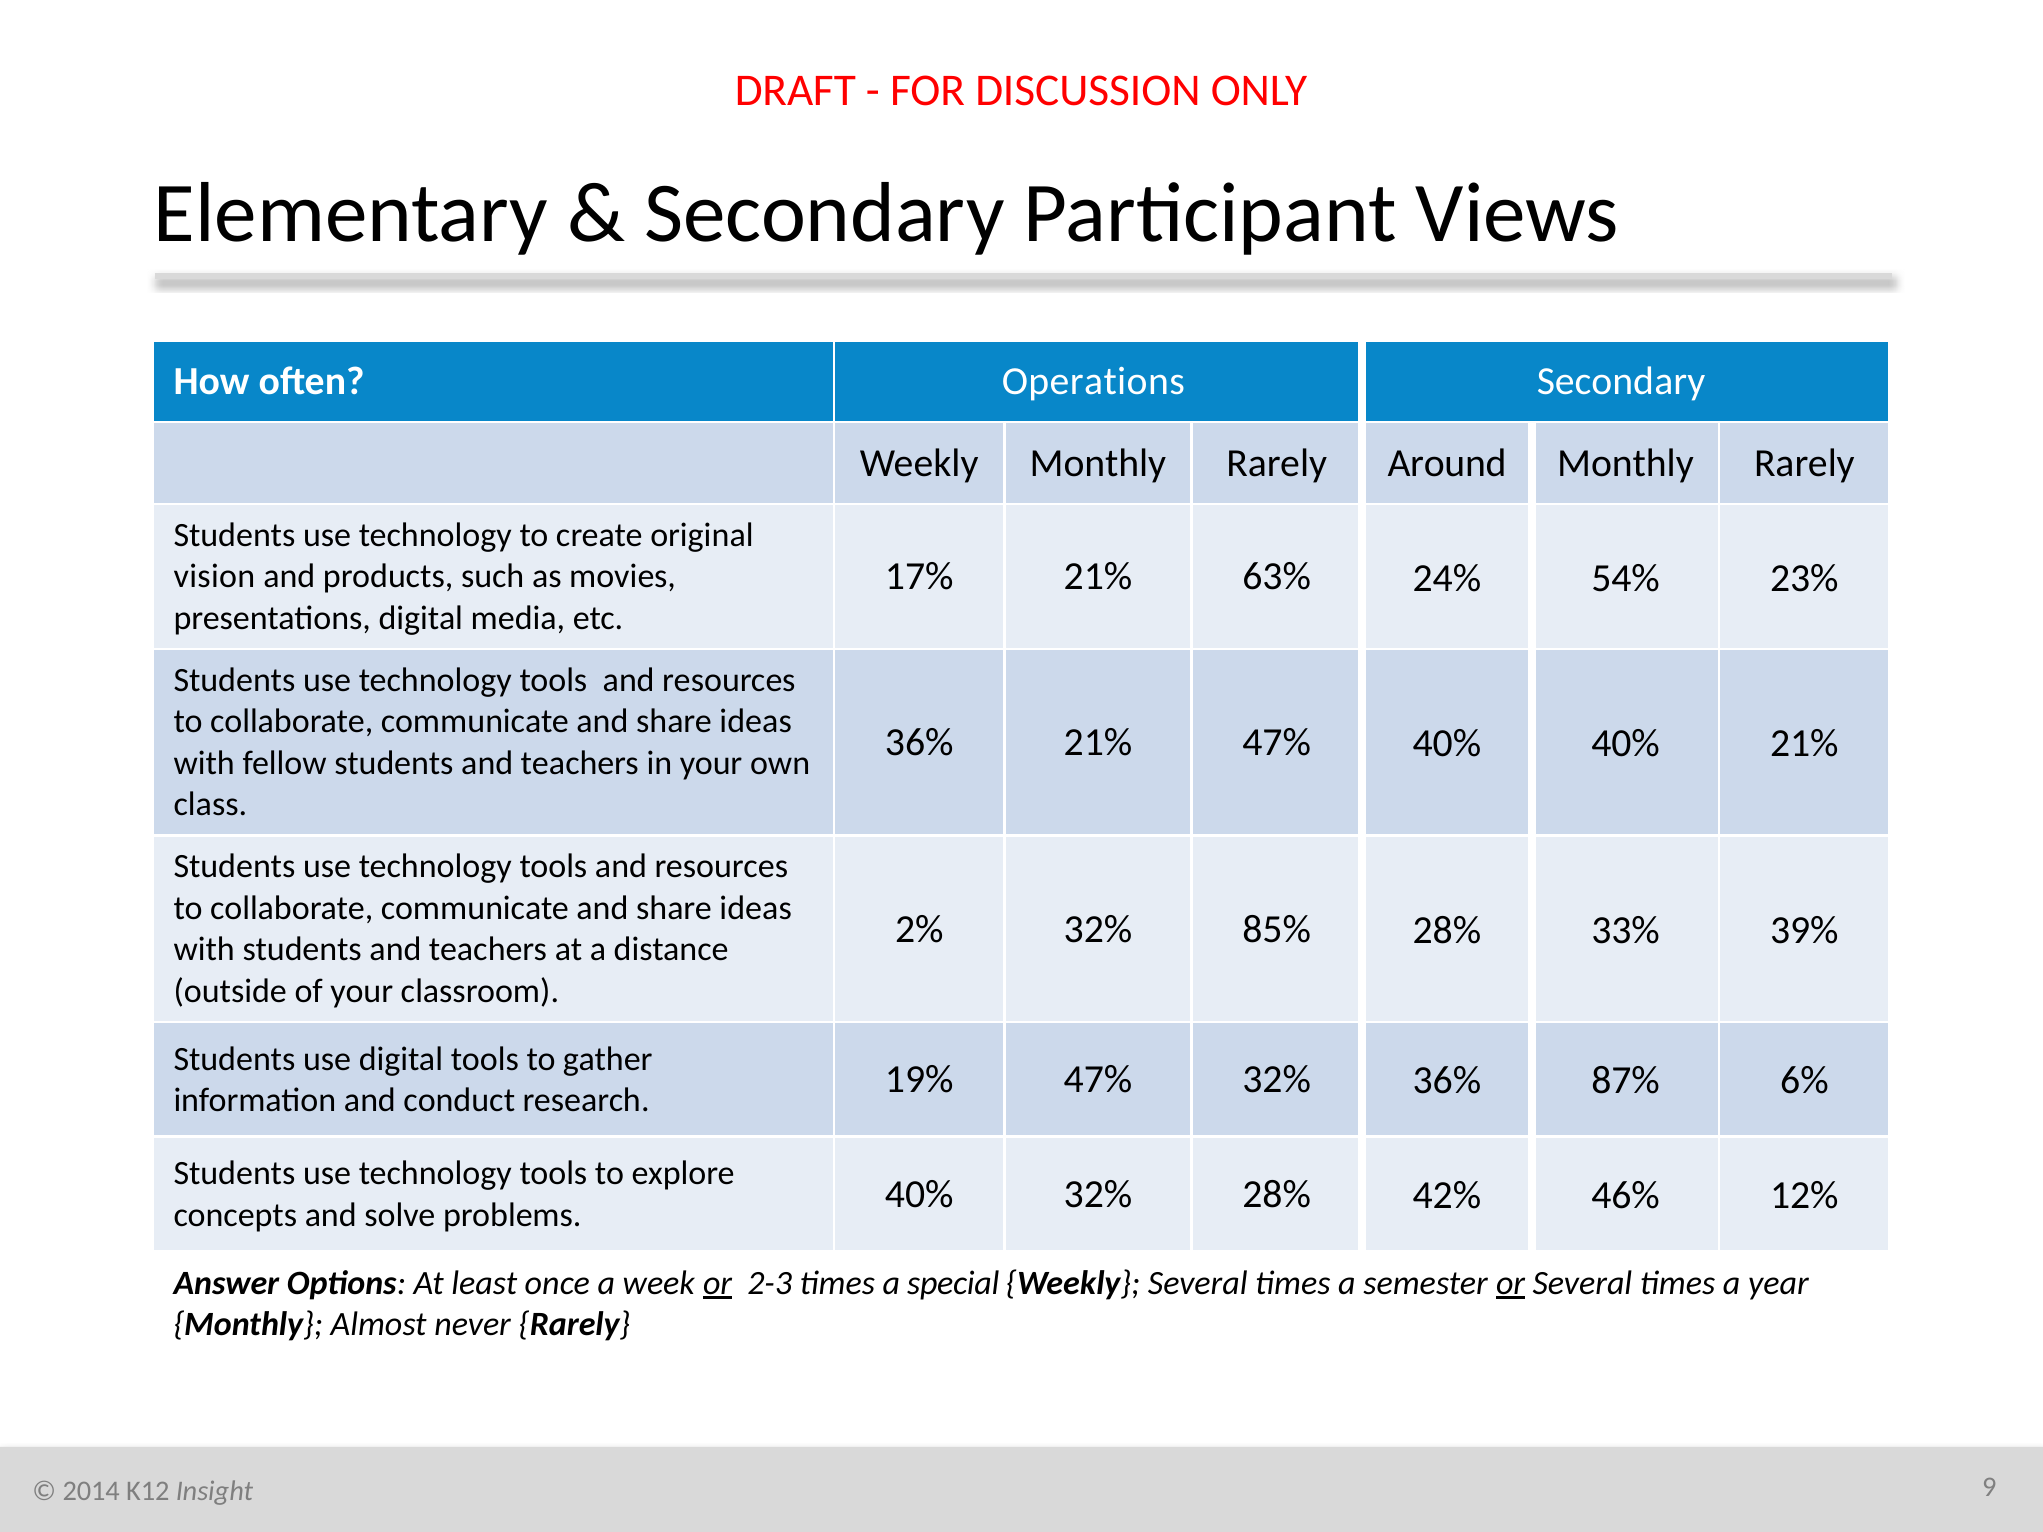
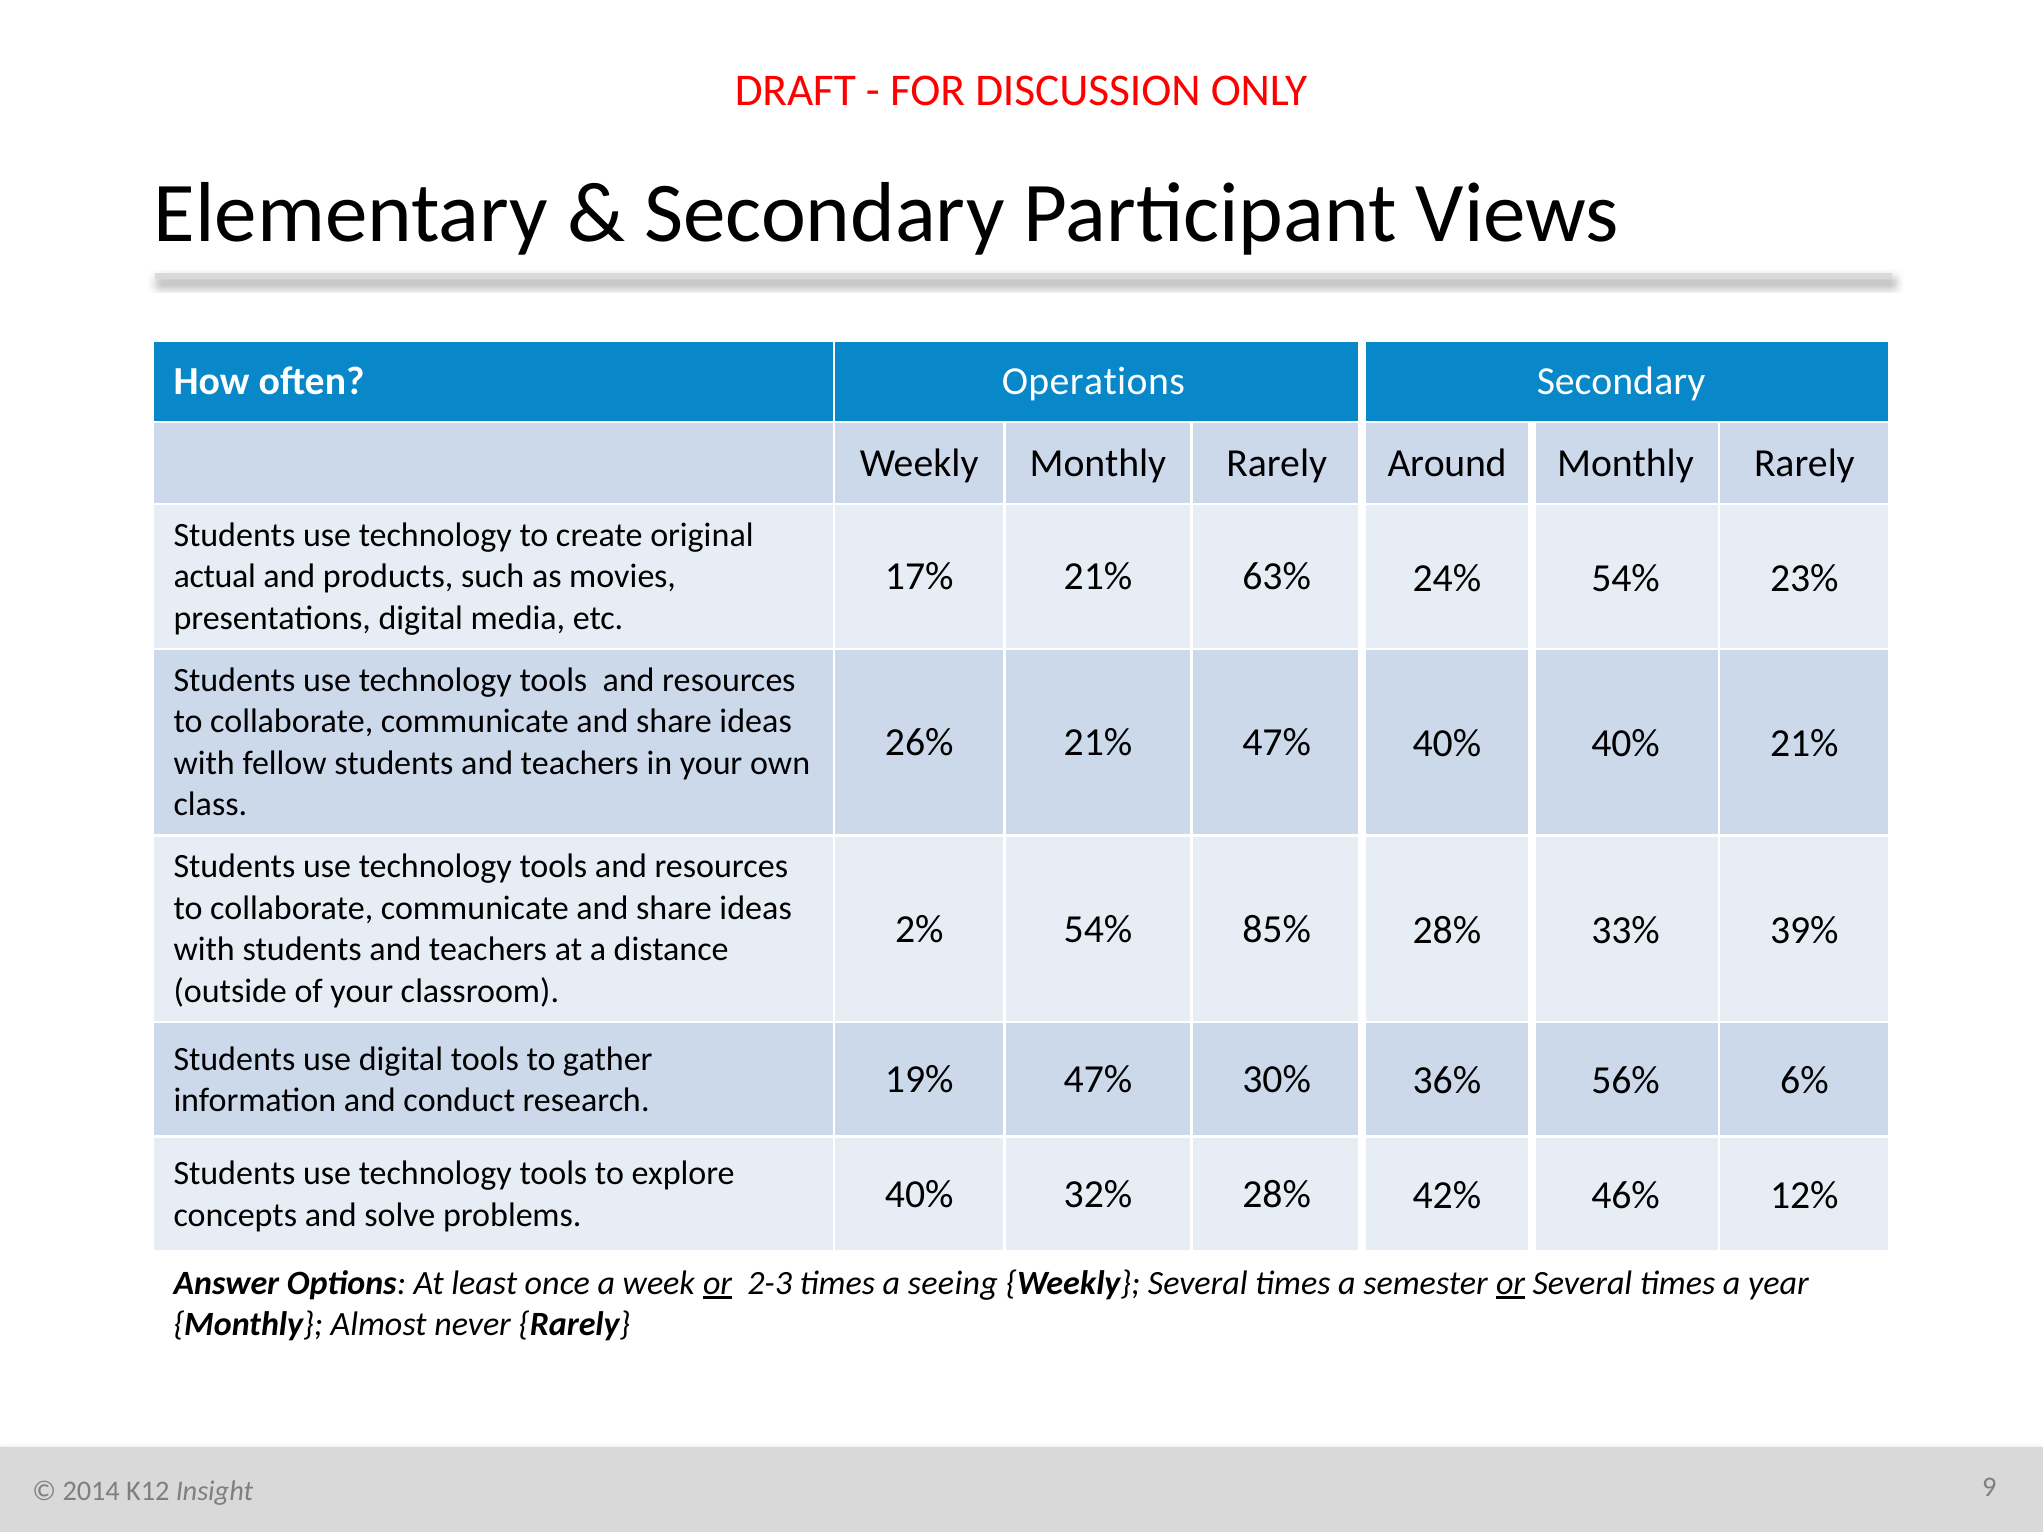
vision: vision -> actual
36% at (919, 743): 36% -> 26%
2% 32%: 32% -> 54%
47% 32%: 32% -> 30%
87%: 87% -> 56%
special: special -> seeing
